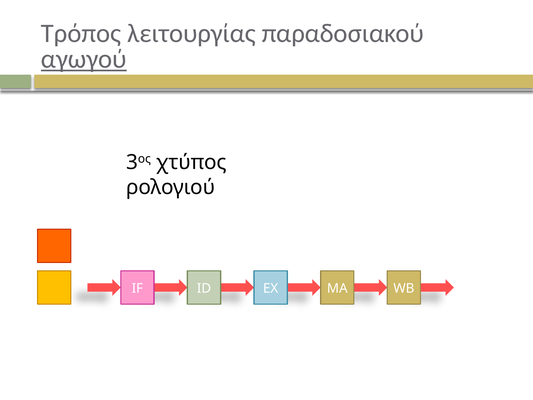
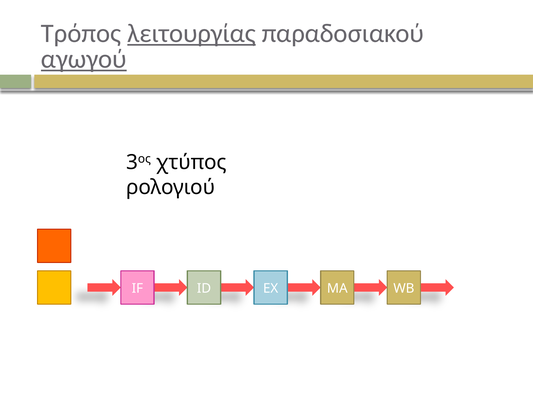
λειτουργίας underline: none -> present
